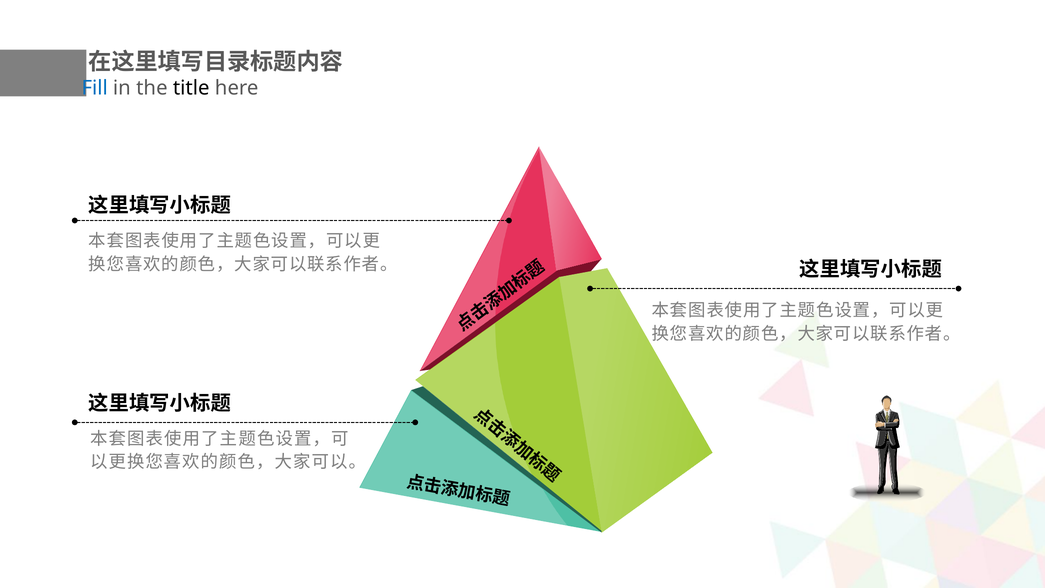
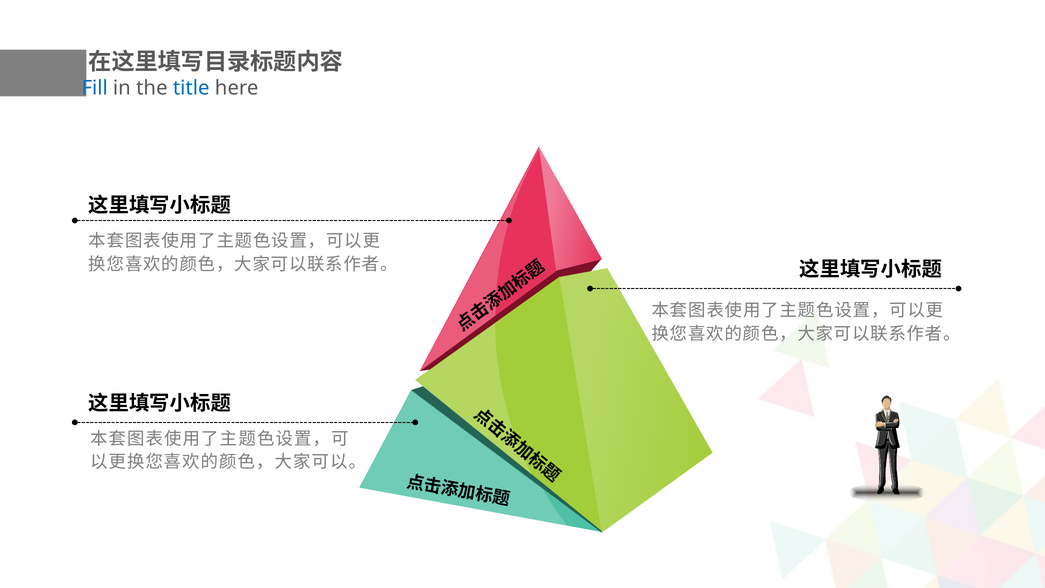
title colour: black -> blue
